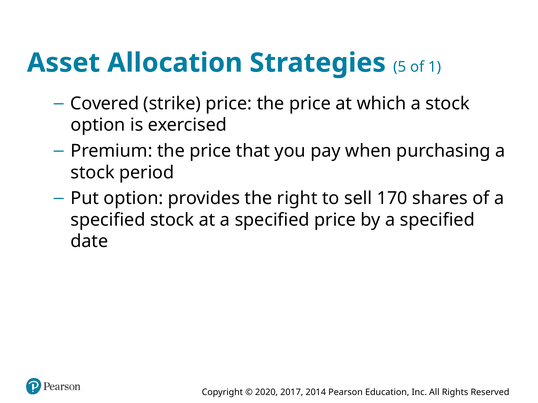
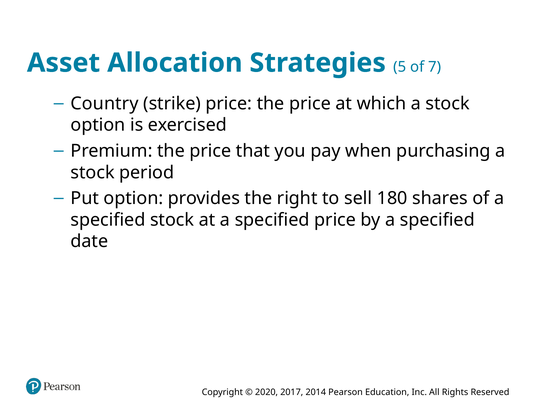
1: 1 -> 7
Covered: Covered -> Country
170: 170 -> 180
